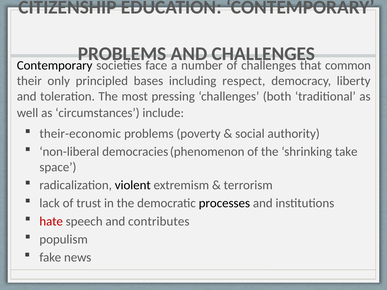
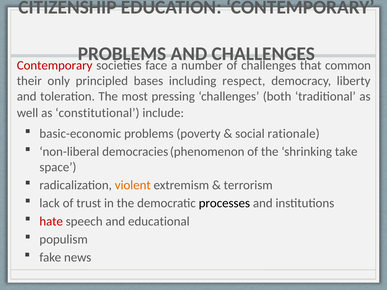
Contemporary at (55, 65) colour: black -> red
circumstances: circumstances -> constitutional
their-economic: their-economic -> basic-economic
authority: authority -> rationale
violent colour: black -> orange
contributes: contributes -> educational
